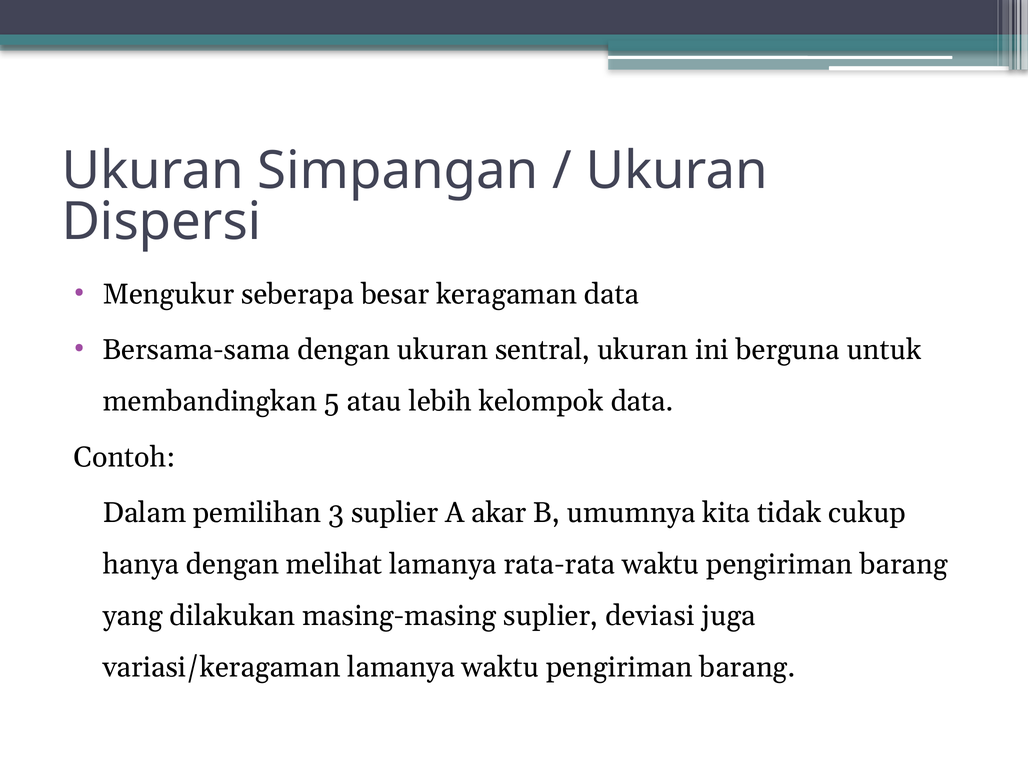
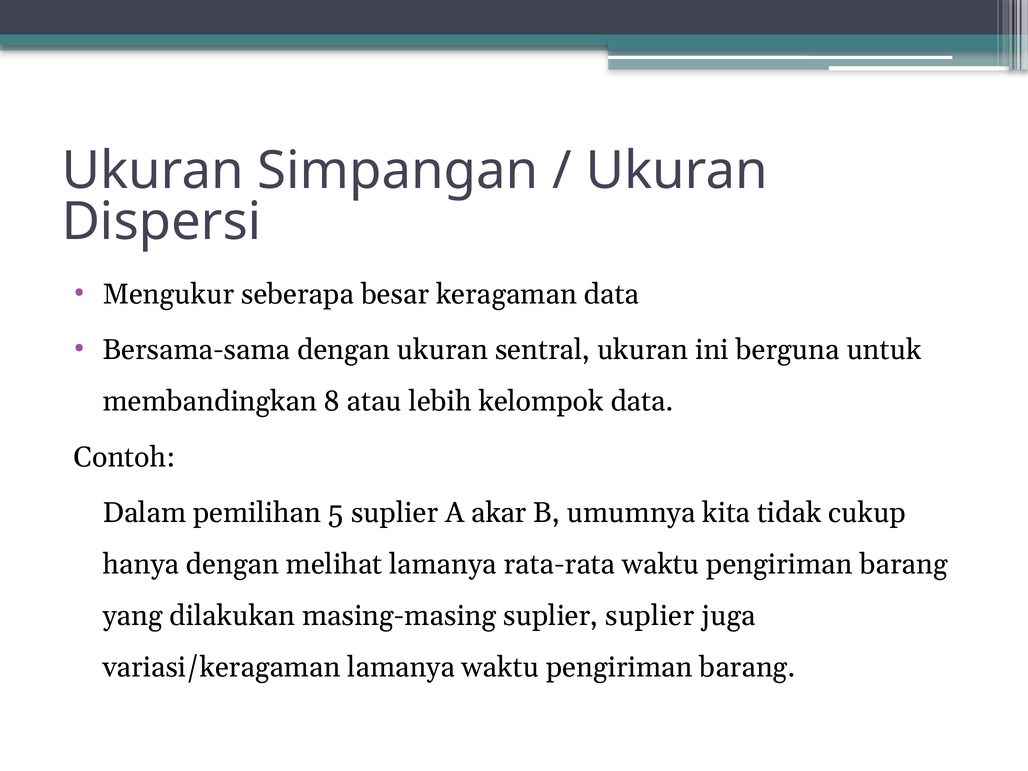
5: 5 -> 8
3: 3 -> 5
suplier deviasi: deviasi -> suplier
